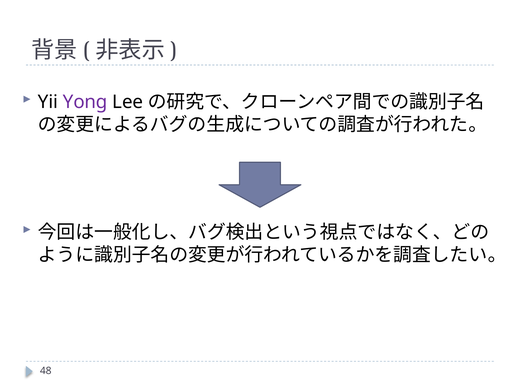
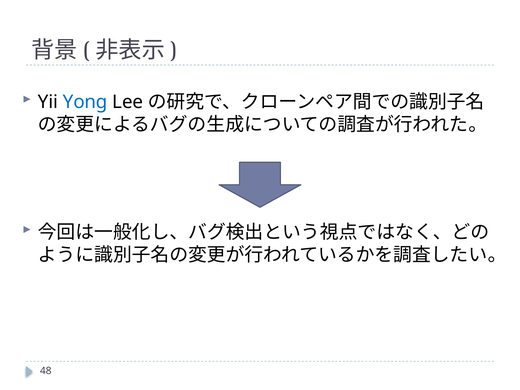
Yong colour: purple -> blue
